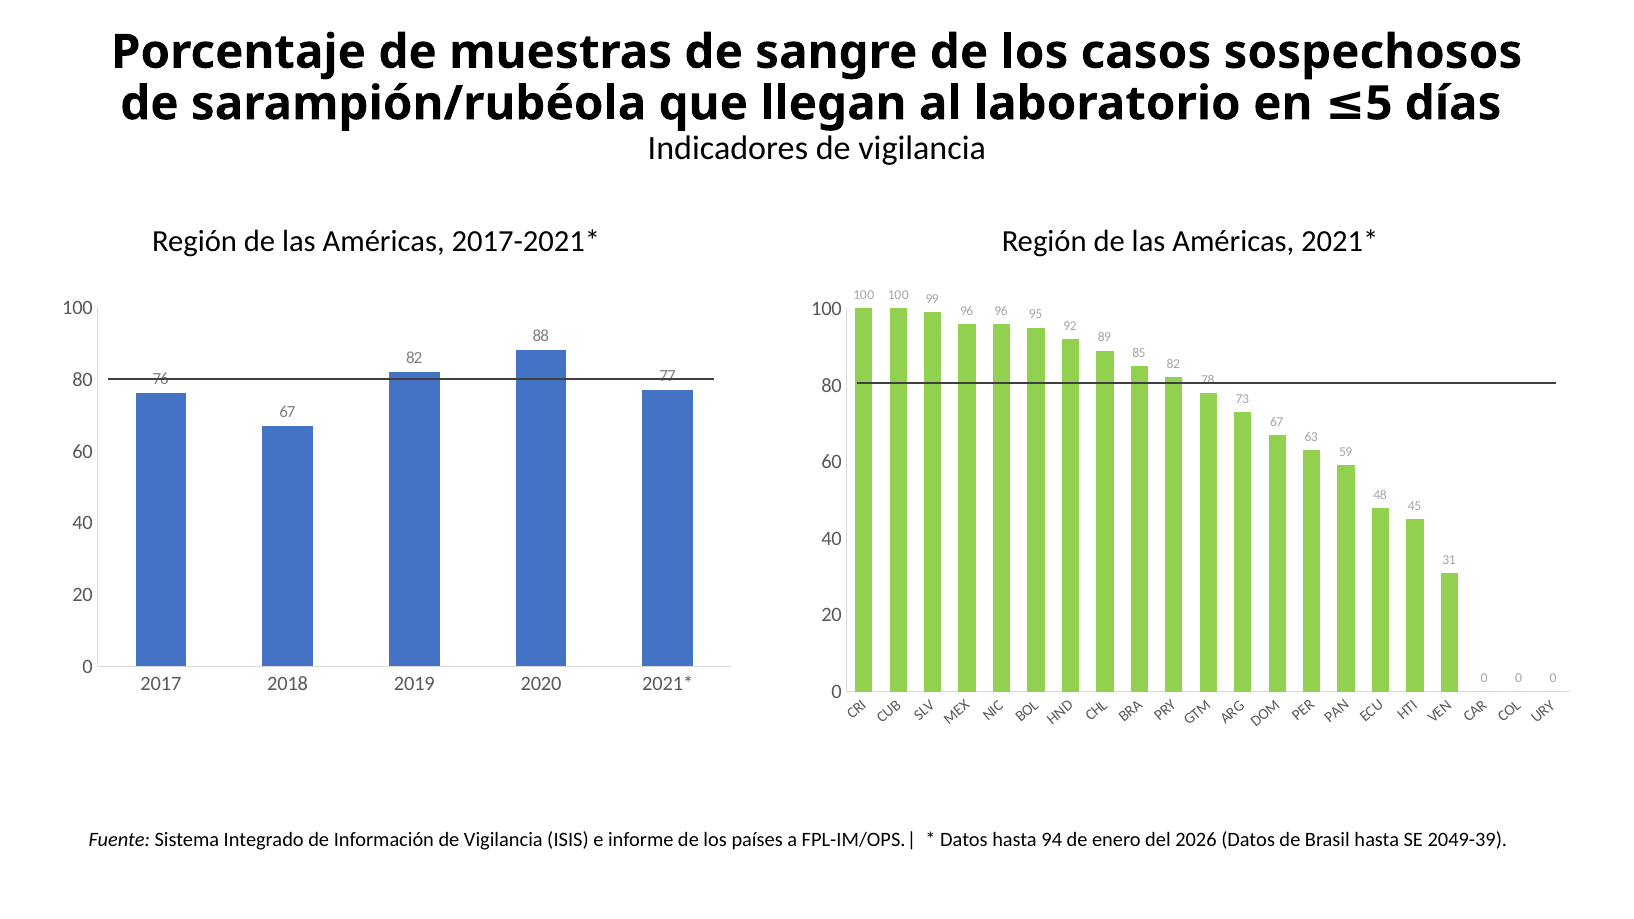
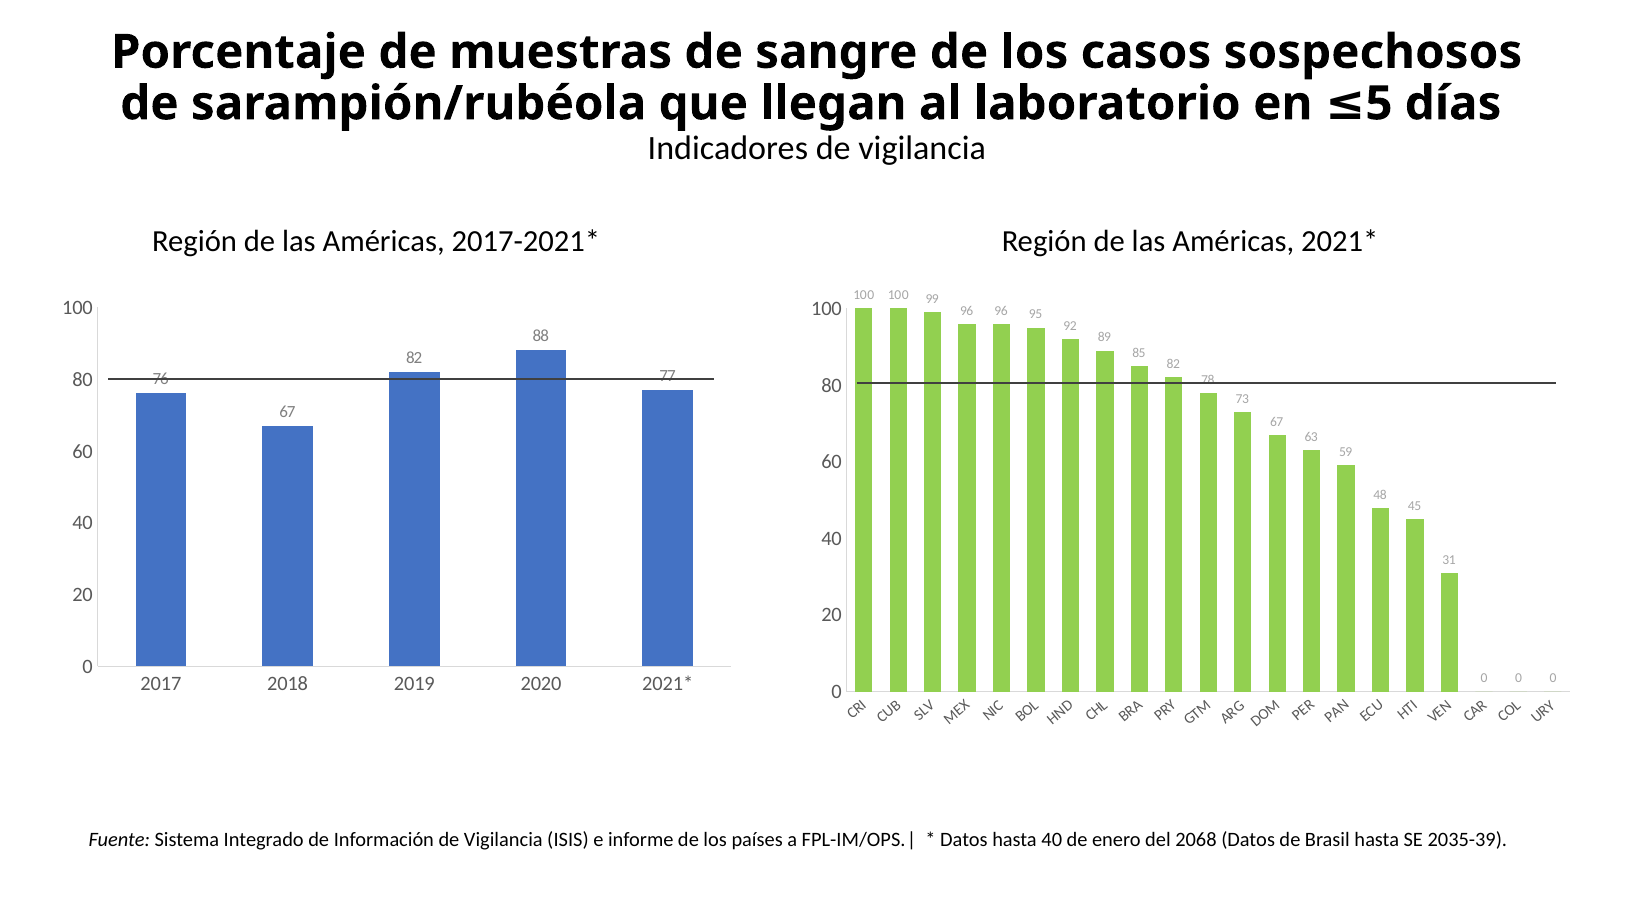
hasta 94: 94 -> 40
2026: 2026 -> 2068
2049-39: 2049-39 -> 2035-39
